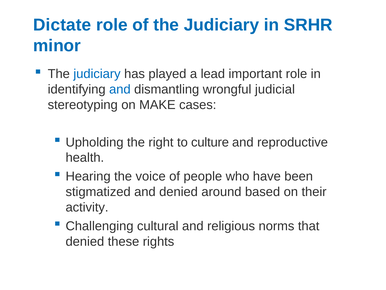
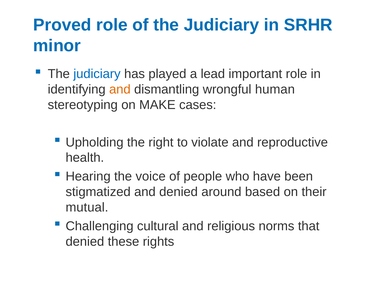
Dictate: Dictate -> Proved
and at (120, 89) colour: blue -> orange
judicial: judicial -> human
culture: culture -> violate
activity: activity -> mutual
